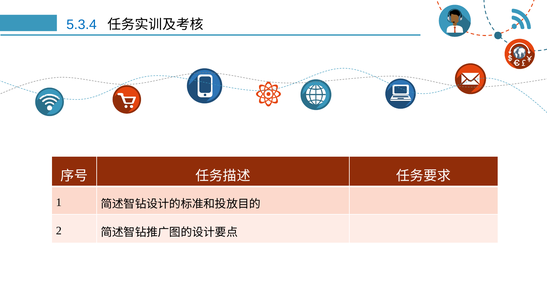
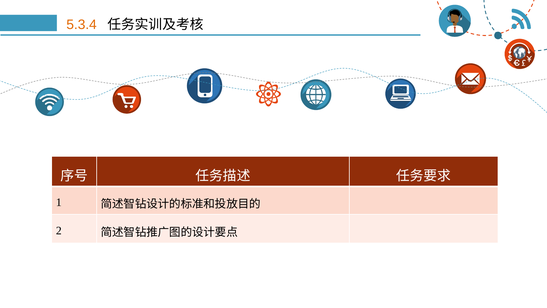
5.3.4 colour: blue -> orange
